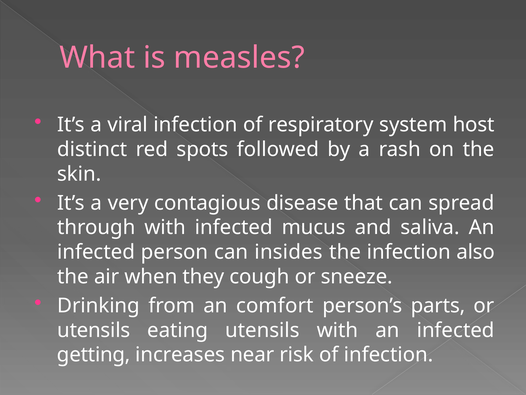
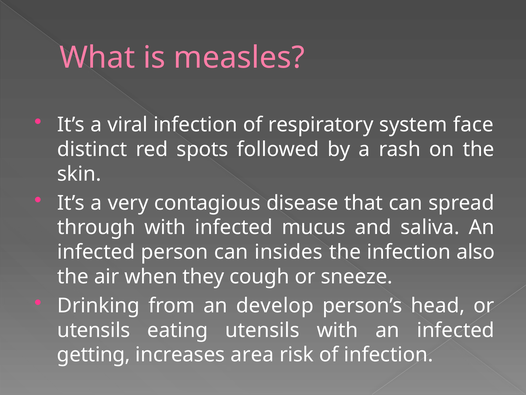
host: host -> face
comfort: comfort -> develop
parts: parts -> head
near: near -> area
